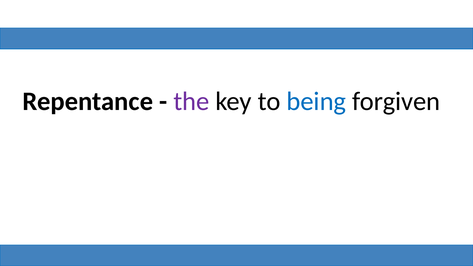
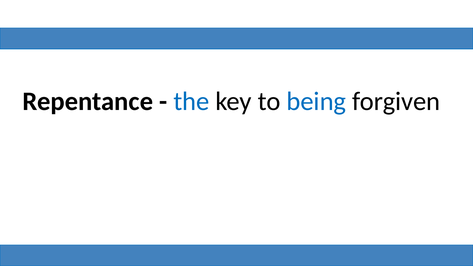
the colour: purple -> blue
